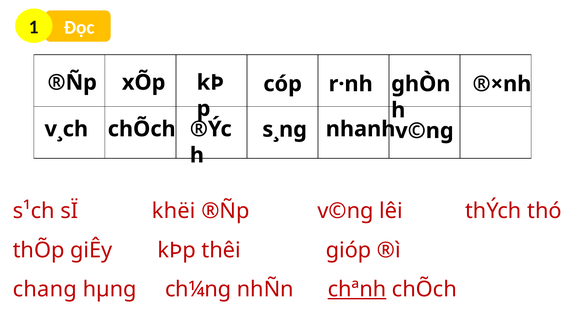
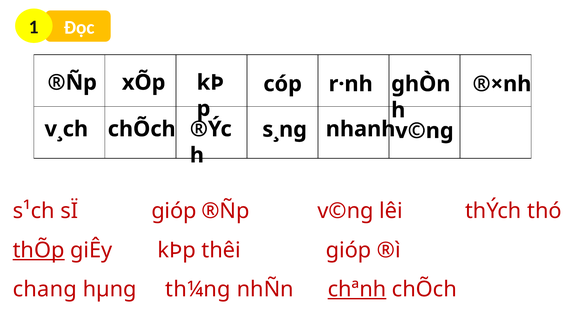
sÏ khëi: khëi -> gióp
thÕp underline: none -> present
ch¼ng: ch¼ng -> th¼ng
